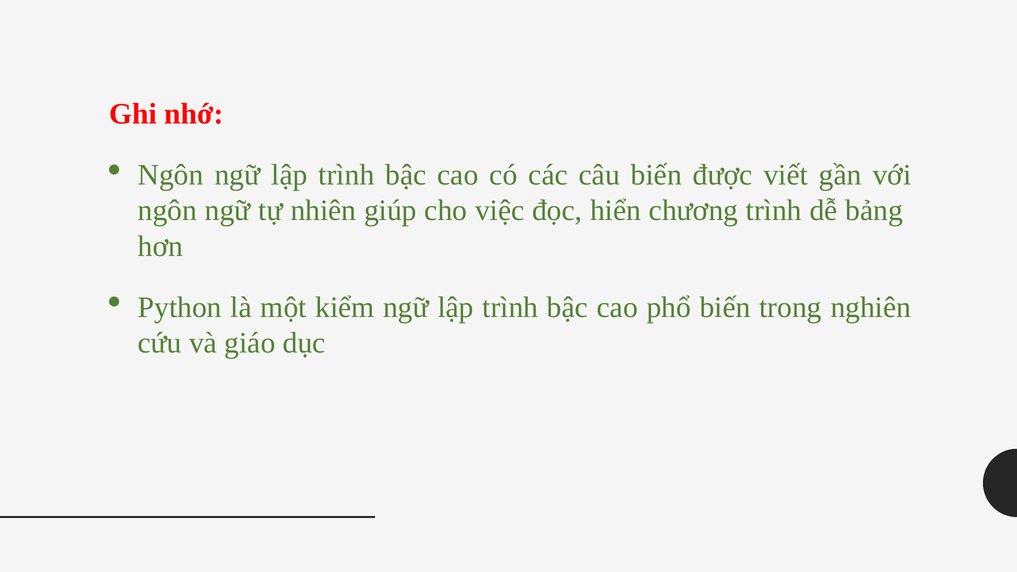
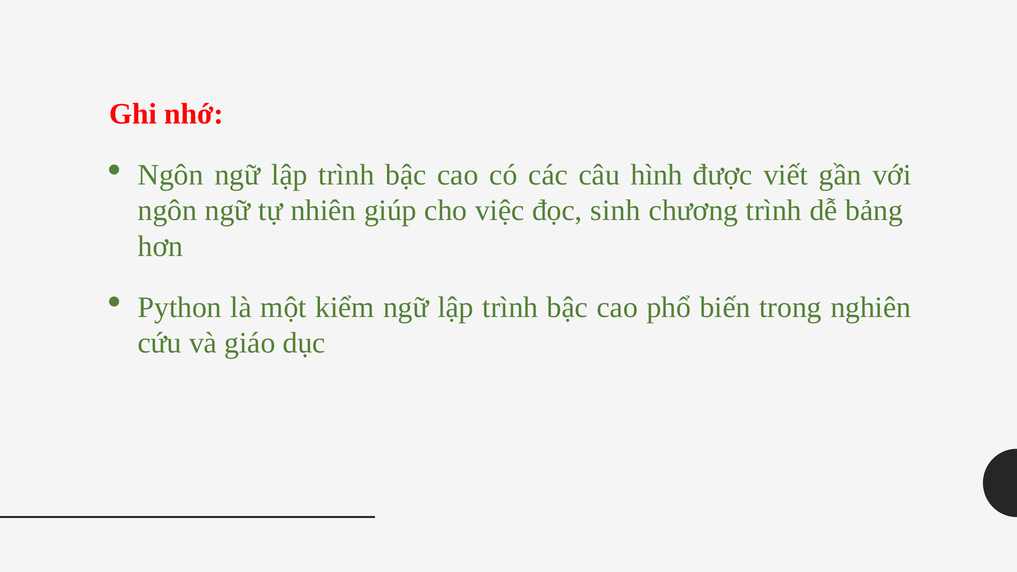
câu biến: biến -> hình
hiển: hiển -> sinh
